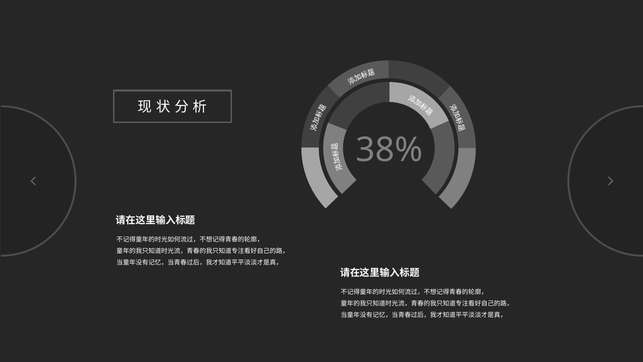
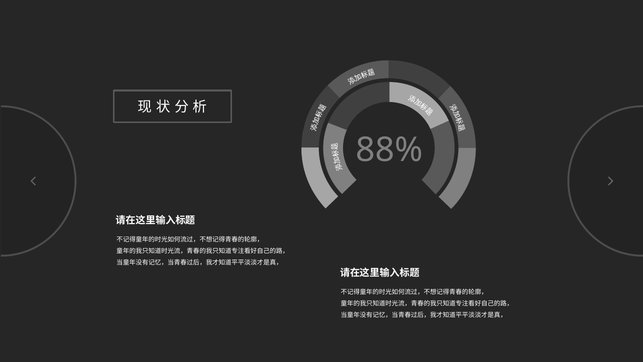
38%: 38% -> 88%
